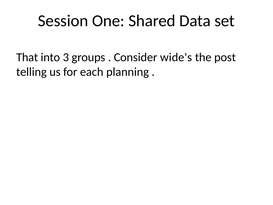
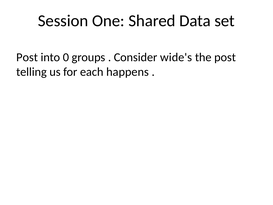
That at (27, 57): That -> Post
3: 3 -> 0
planning: planning -> happens
